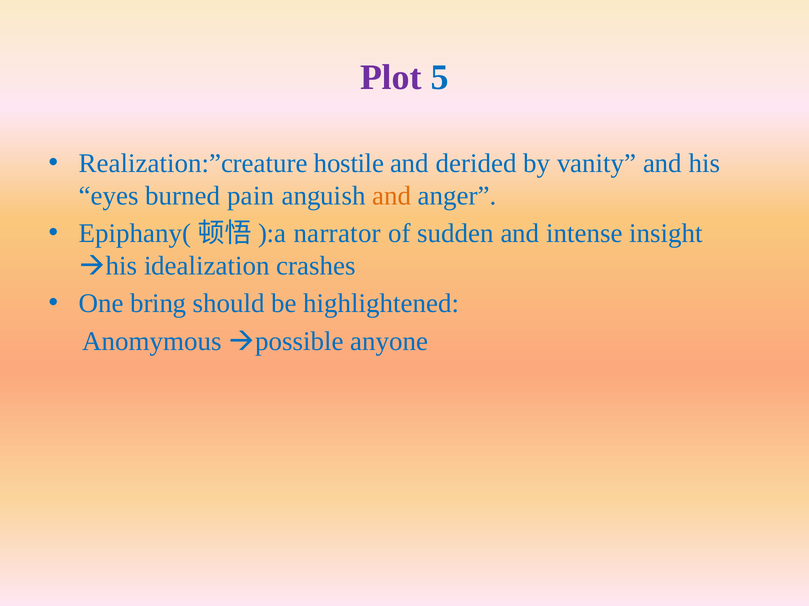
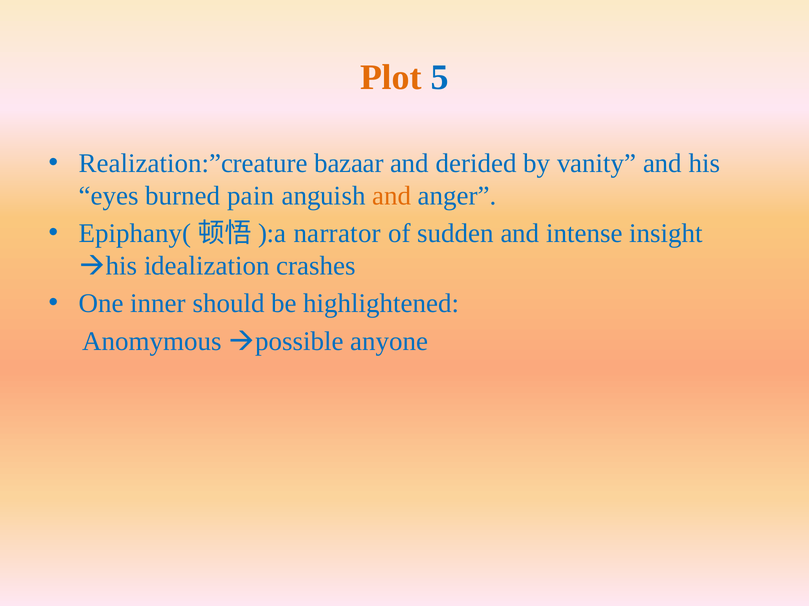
Plot colour: purple -> orange
hostile: hostile -> bazaar
bring: bring -> inner
